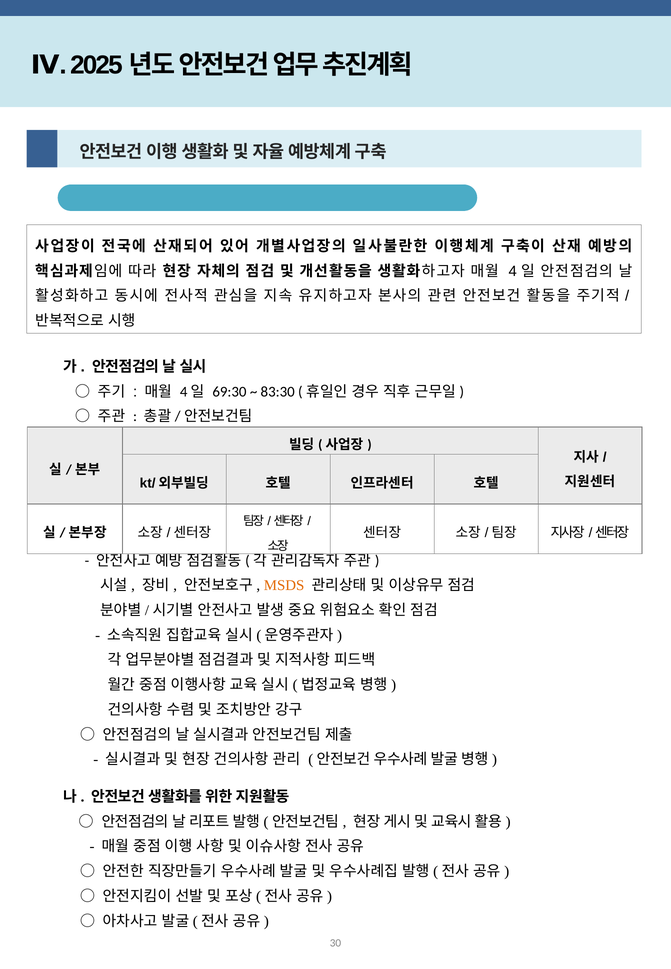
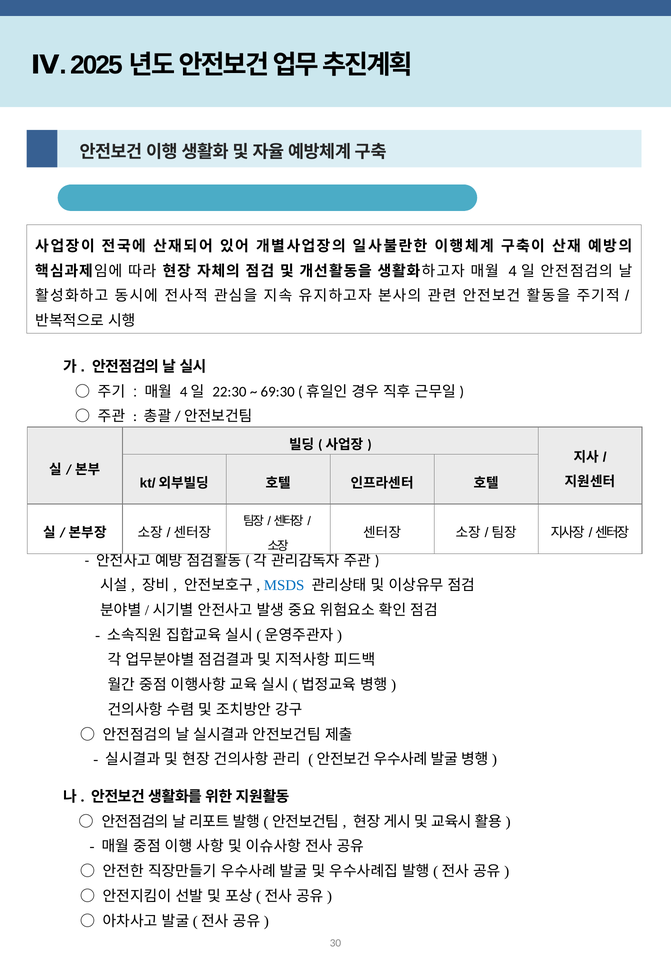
69:30: 69:30 -> 22:30
83:30: 83:30 -> 69:30
MSDS colour: orange -> blue
